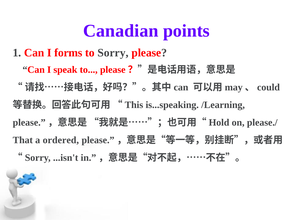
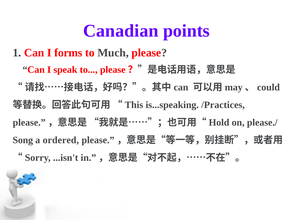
to Sorry: Sorry -> Much
/Learning: /Learning -> /Practices
That: That -> Song
